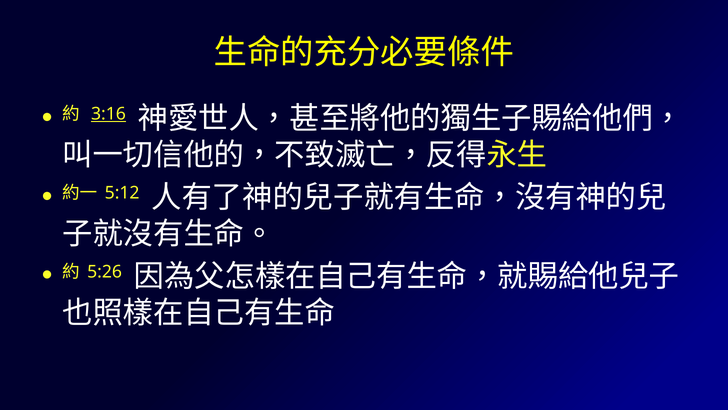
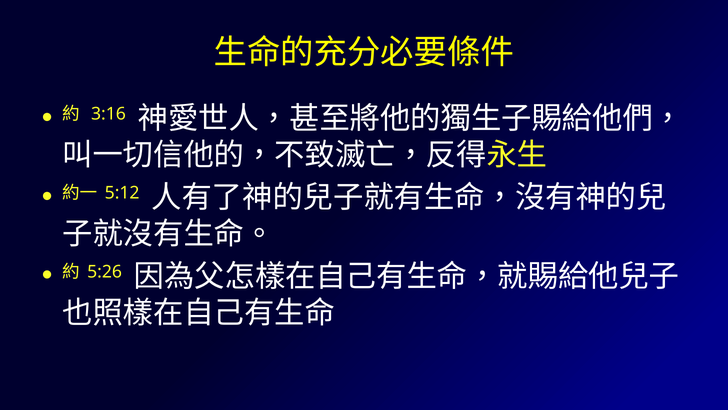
3:16 underline: present -> none
